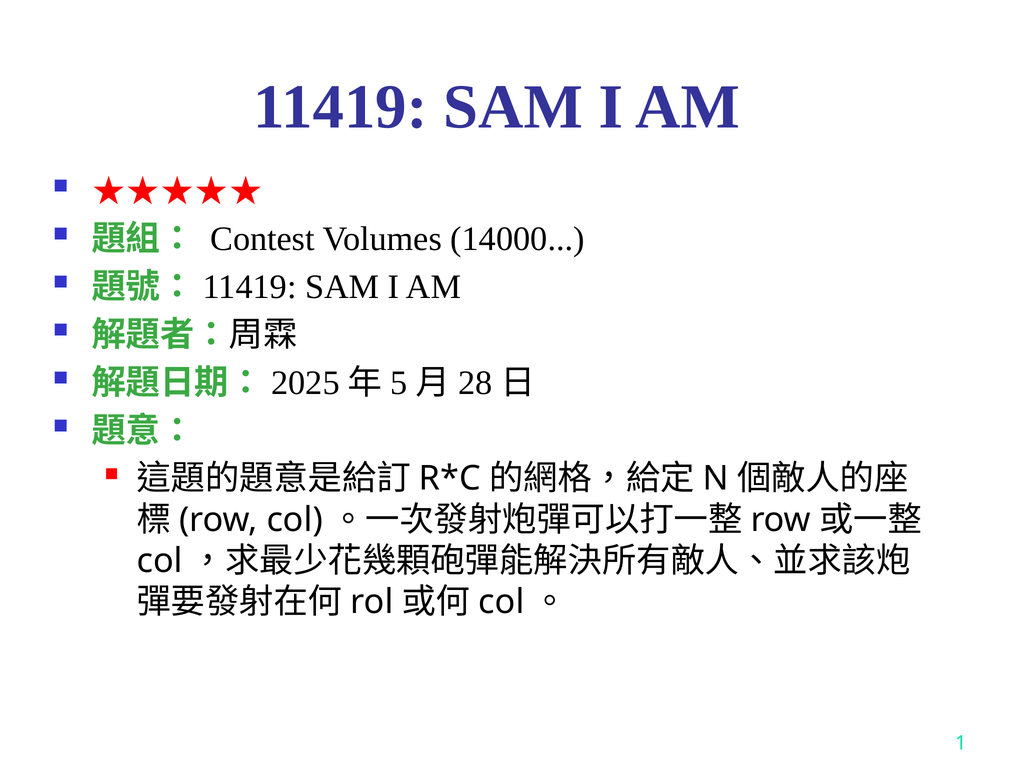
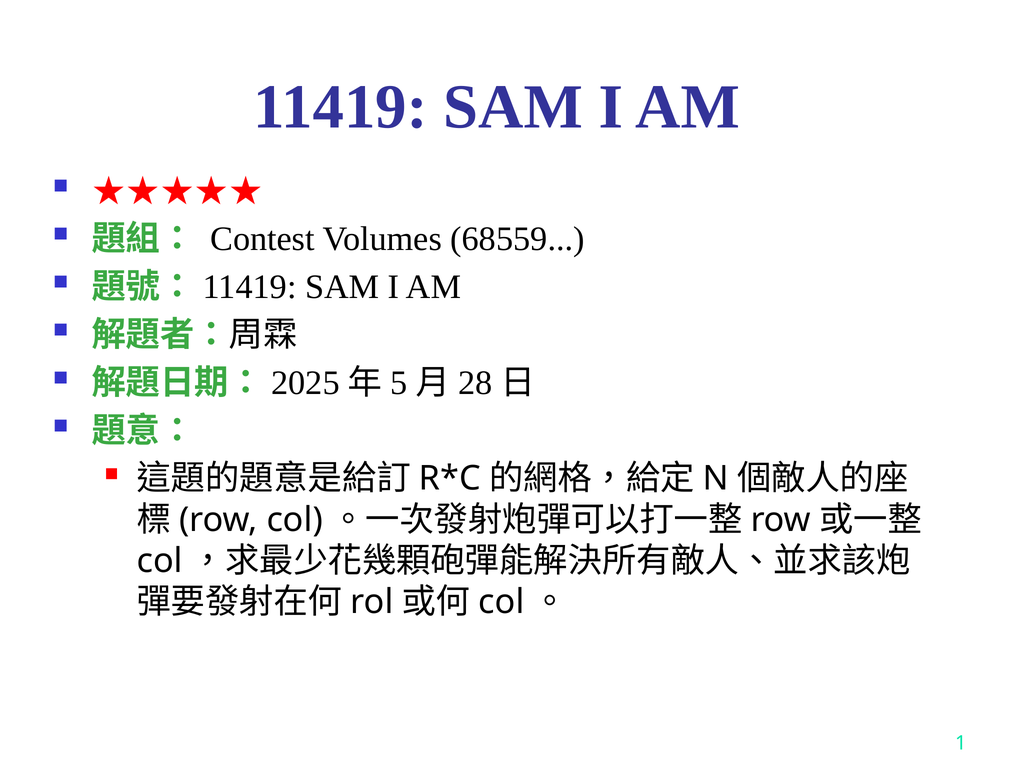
14000: 14000 -> 68559
